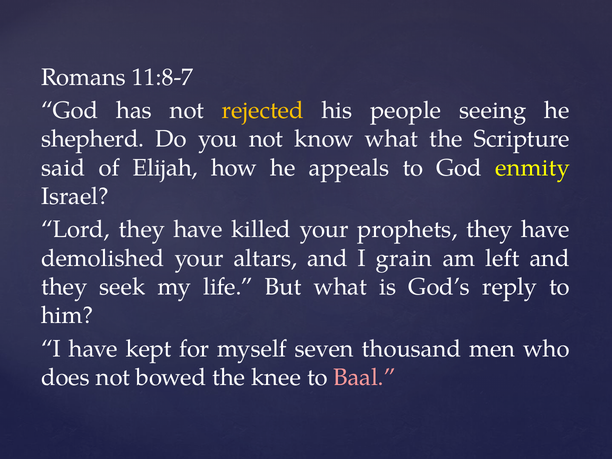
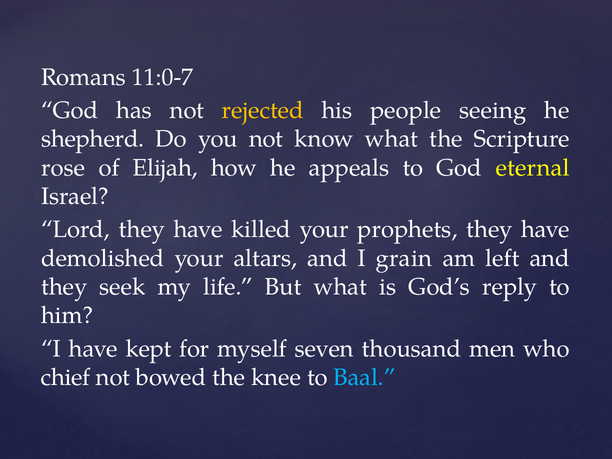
11:8-7: 11:8-7 -> 11:0-7
said: said -> rose
enmity: enmity -> eternal
does: does -> chief
Baal colour: pink -> light blue
